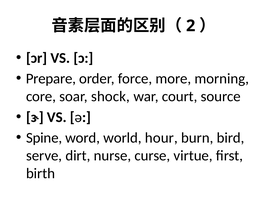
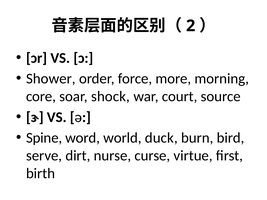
Prepare: Prepare -> Shower
hour: hour -> duck
